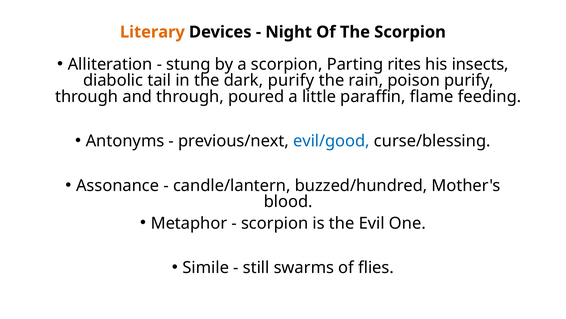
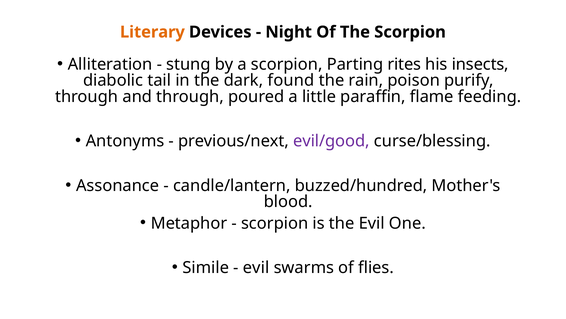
dark purify: purify -> found
evil/good colour: blue -> purple
still at (256, 267): still -> evil
